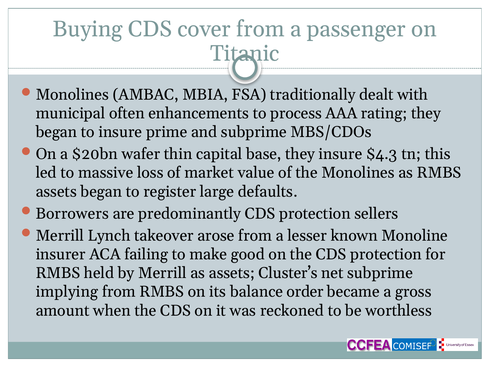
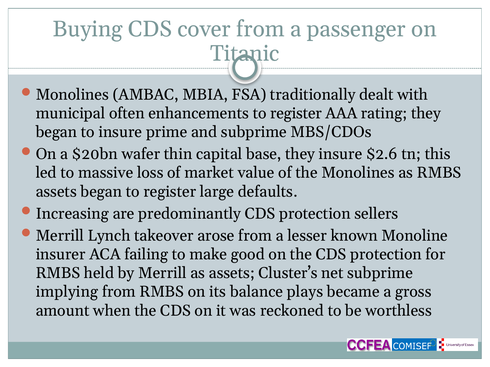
enhancements to process: process -> register
$4.3: $4.3 -> $2.6
Borrowers: Borrowers -> Increasing
order: order -> plays
